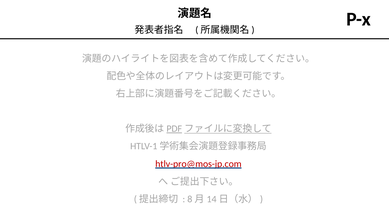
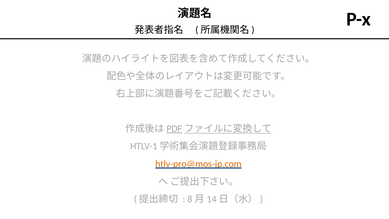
htlv-pro@mos-jp.com colour: red -> orange
